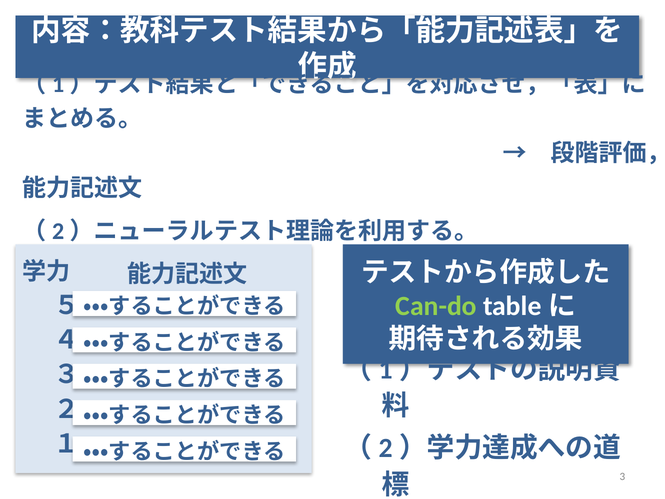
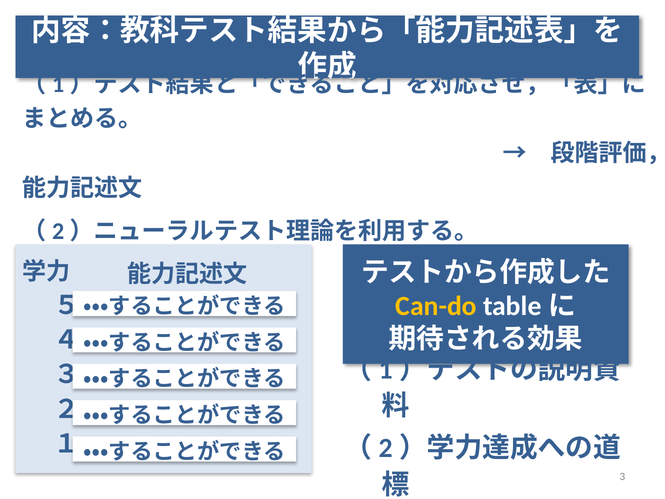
Can-do colour: light green -> yellow
